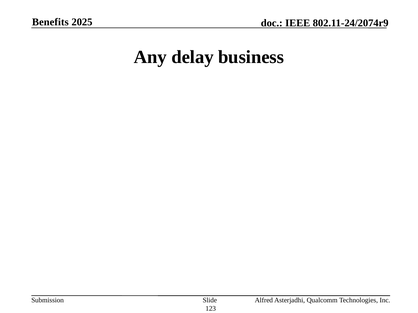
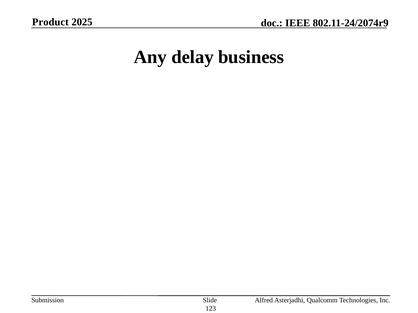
Benefits: Benefits -> Product
